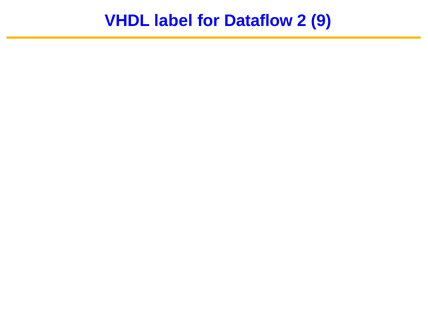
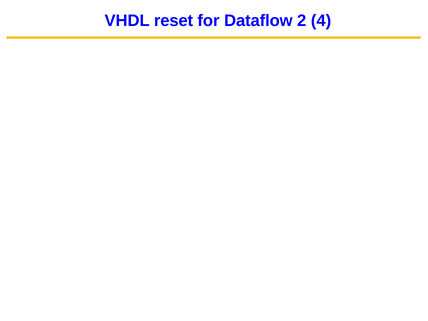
label: label -> reset
2 9: 9 -> 4
